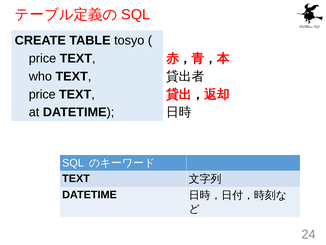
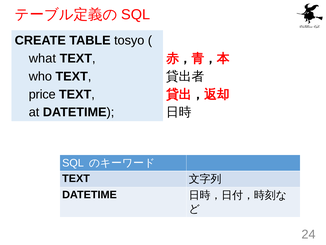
price at (42, 58): price -> what
